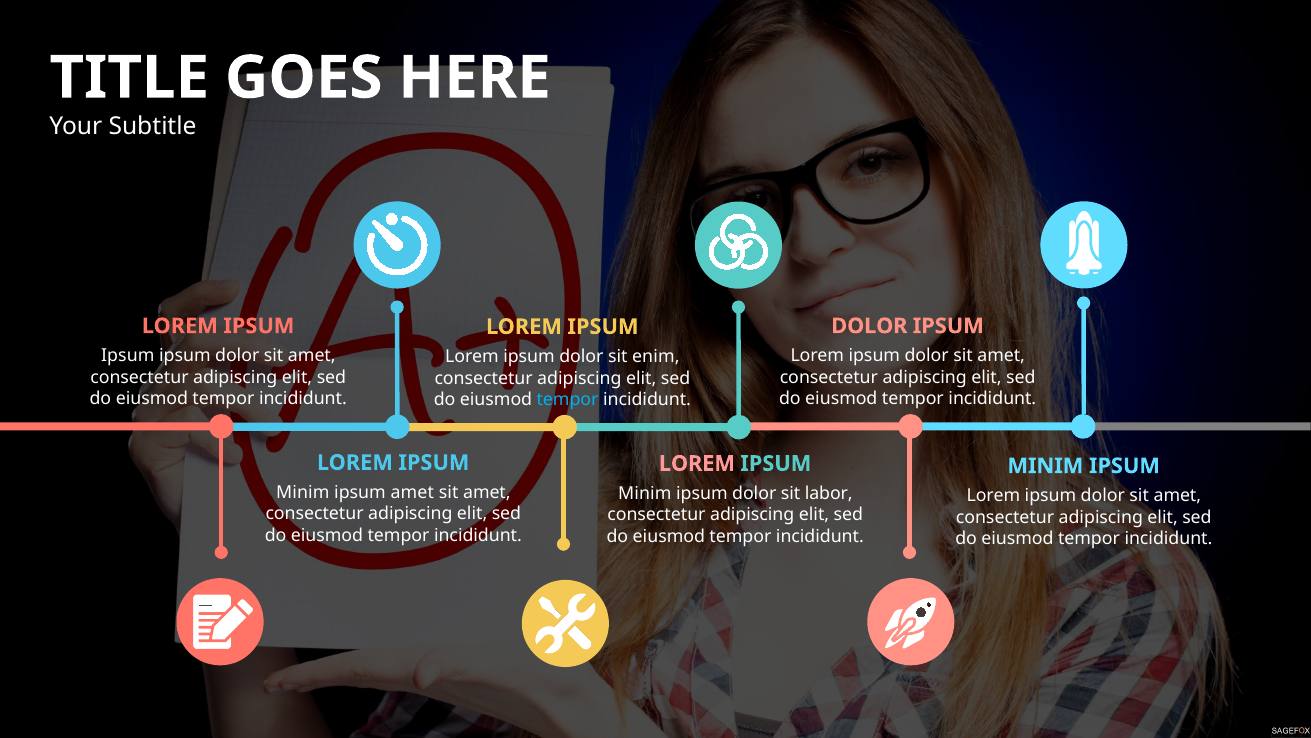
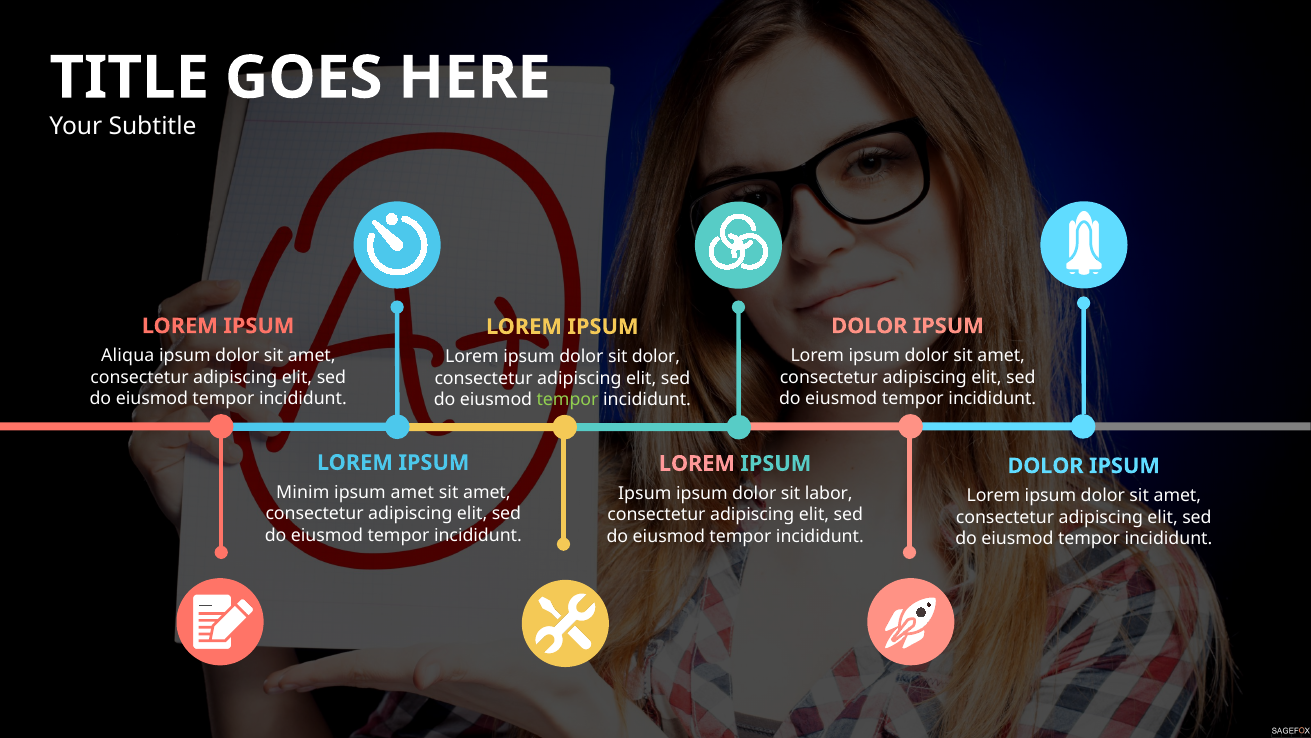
Ipsum at (128, 356): Ipsum -> Aliqua
sit enim: enim -> dolor
tempor at (568, 399) colour: light blue -> light green
MINIM at (1045, 466): MINIM -> DOLOR
Minim at (645, 493): Minim -> Ipsum
